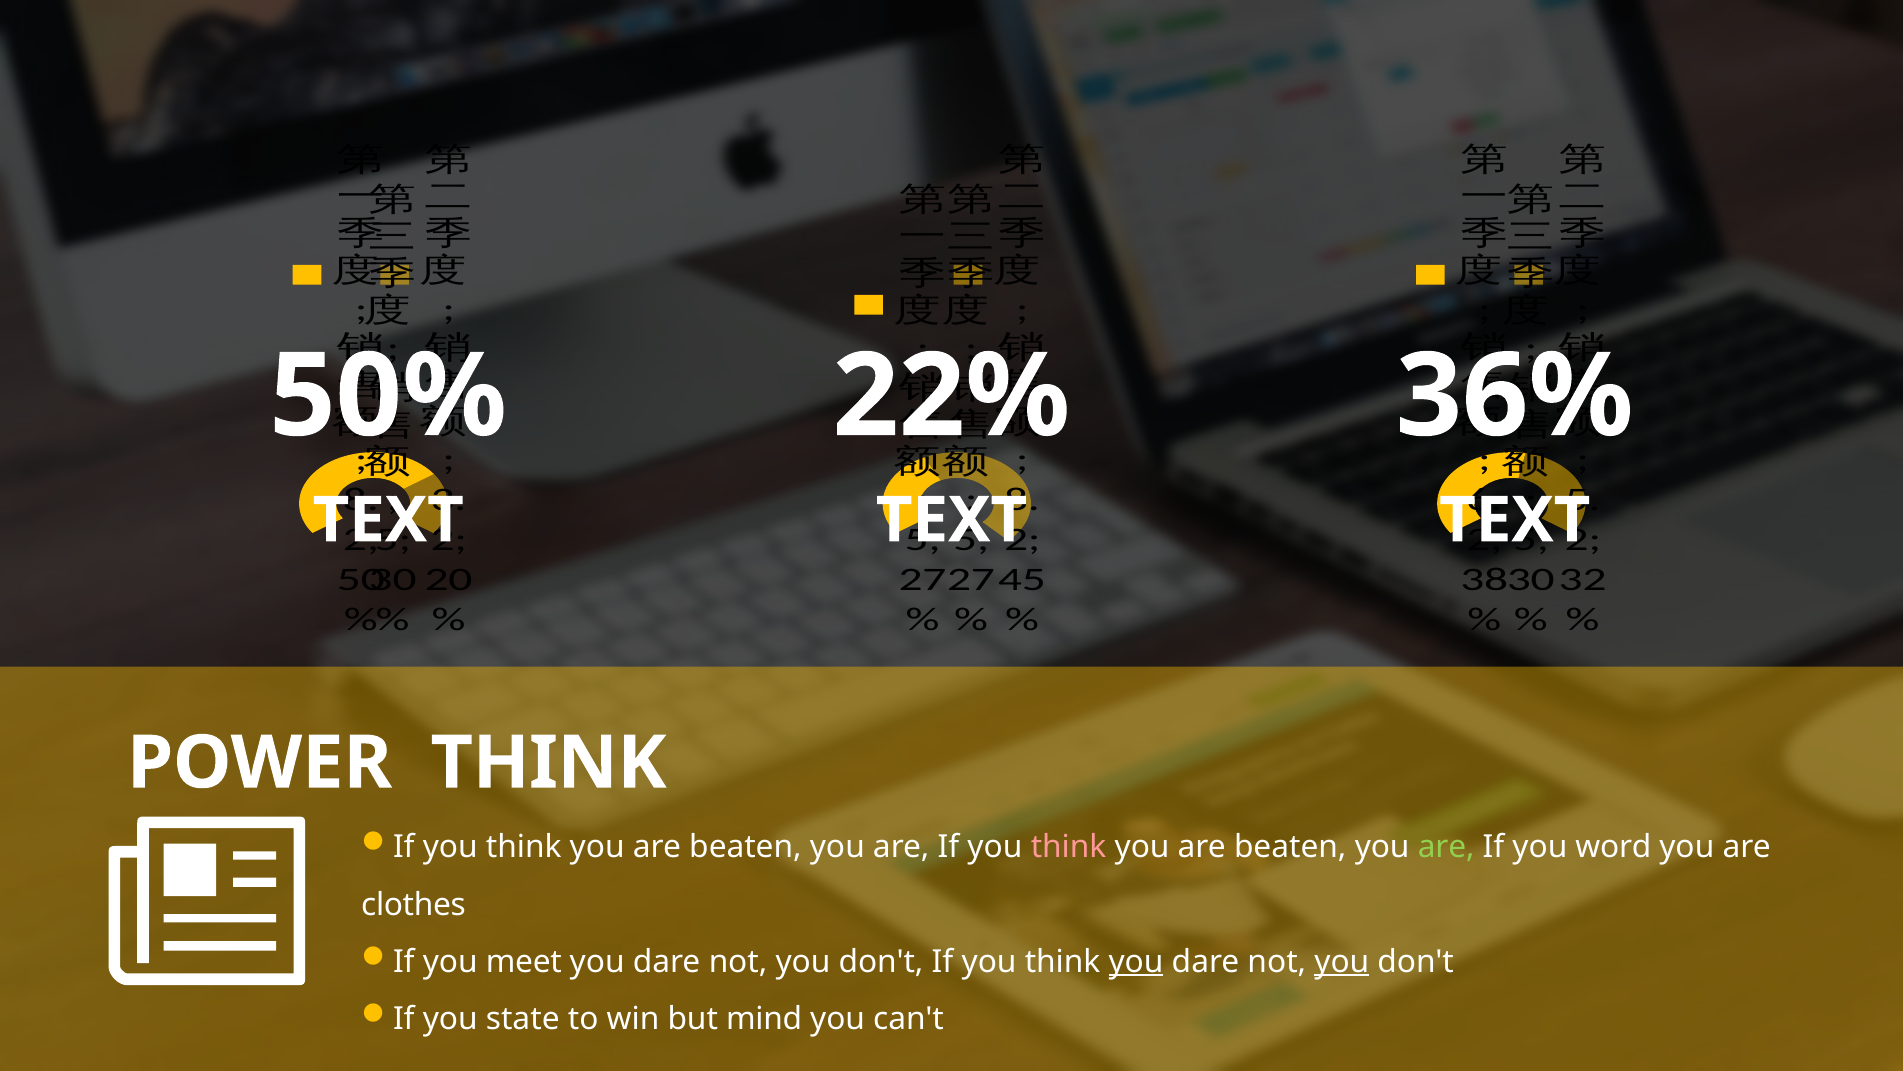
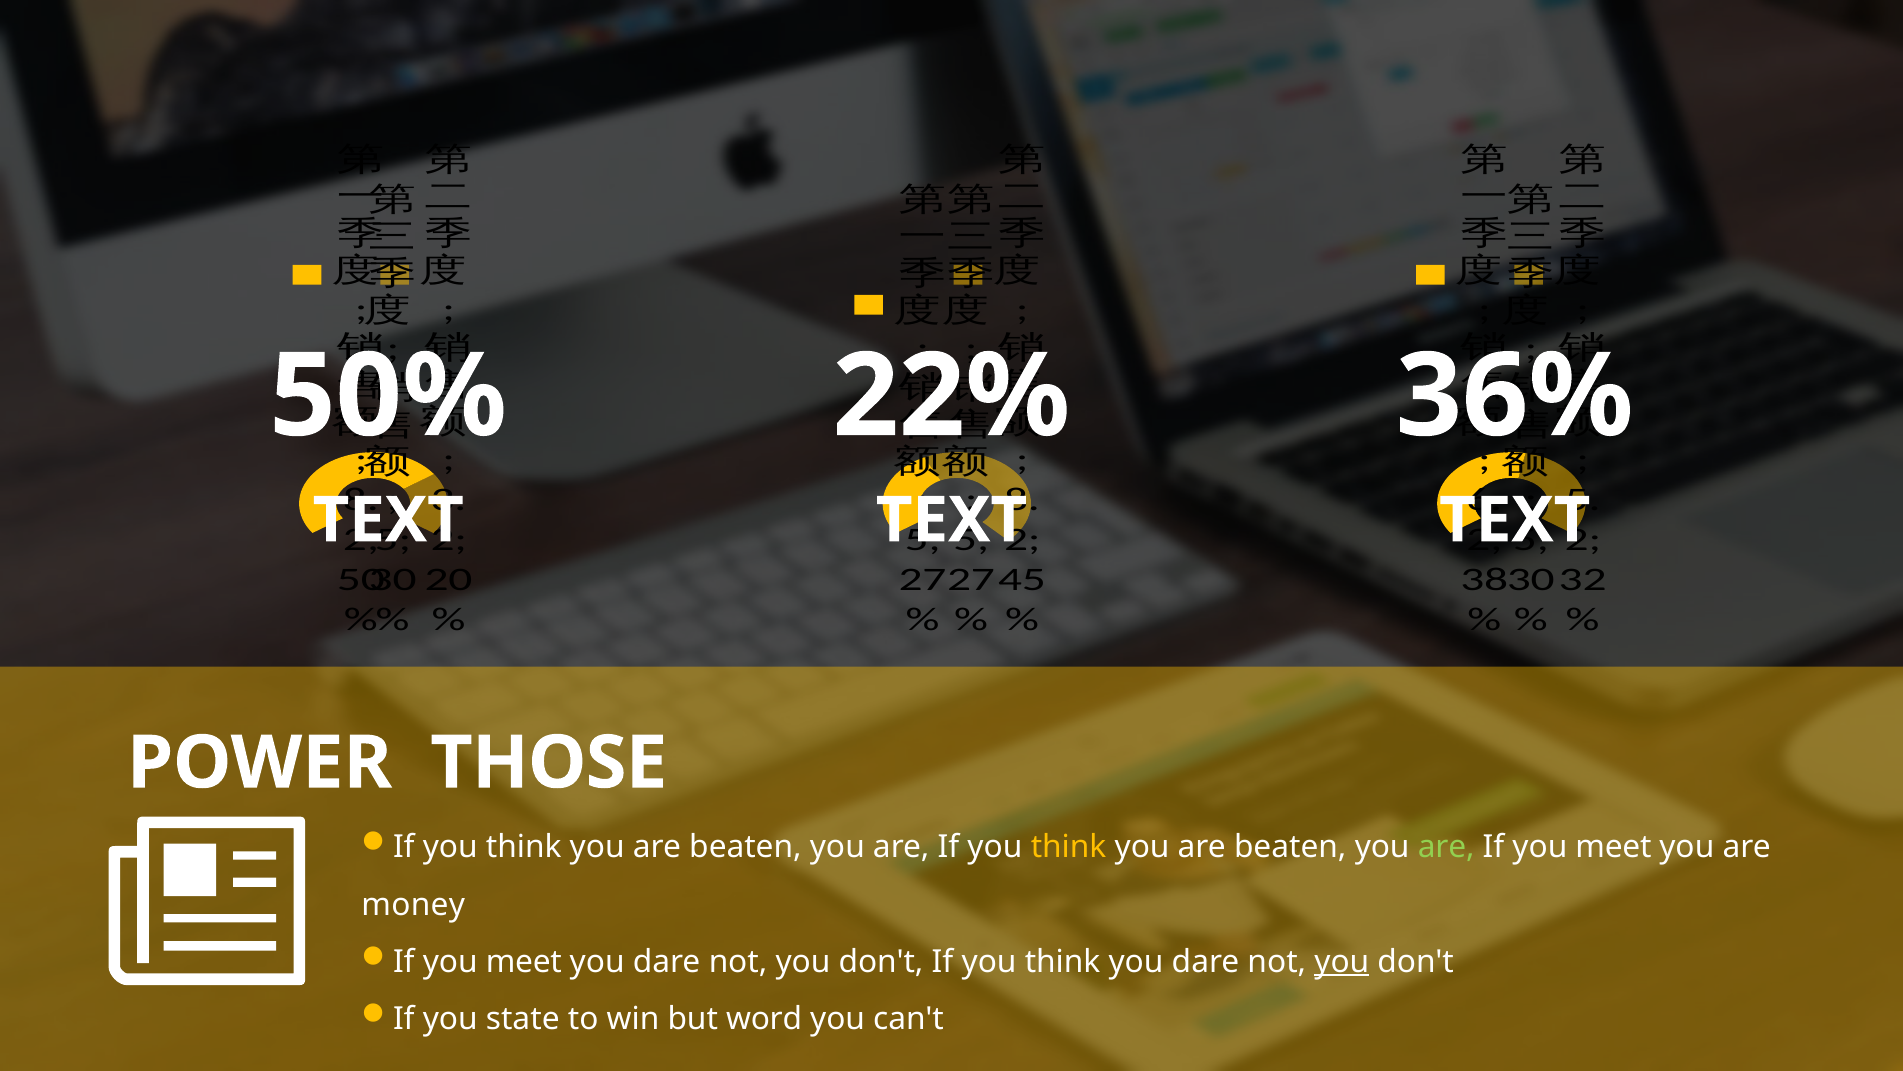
POWER THINK: THINK -> THOSE
think at (1069, 847) colour: pink -> yellow
word at (1613, 847): word -> meet
clothes: clothes -> money
you at (1136, 961) underline: present -> none
mind: mind -> word
